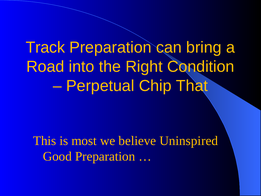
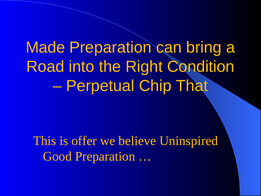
Track: Track -> Made
most: most -> offer
